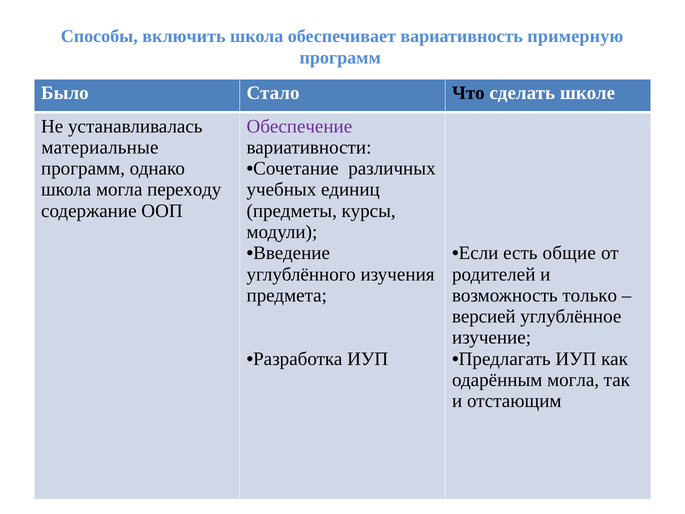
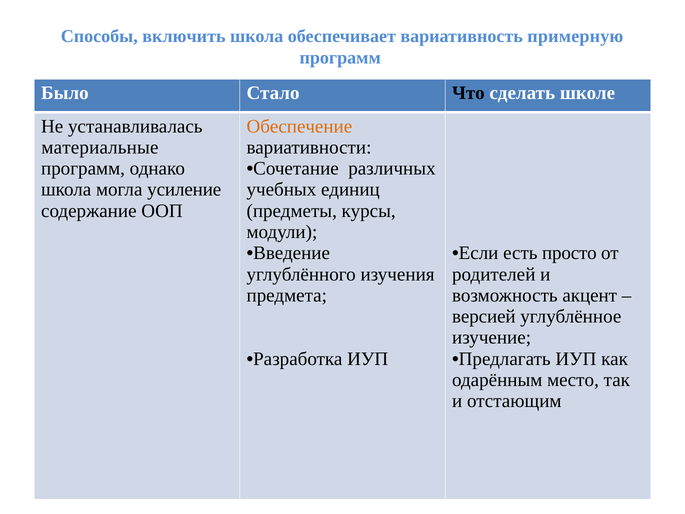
Обеспечение colour: purple -> orange
переходу: переходу -> усиление
общие: общие -> просто
только: только -> акцент
одарённым могла: могла -> место
